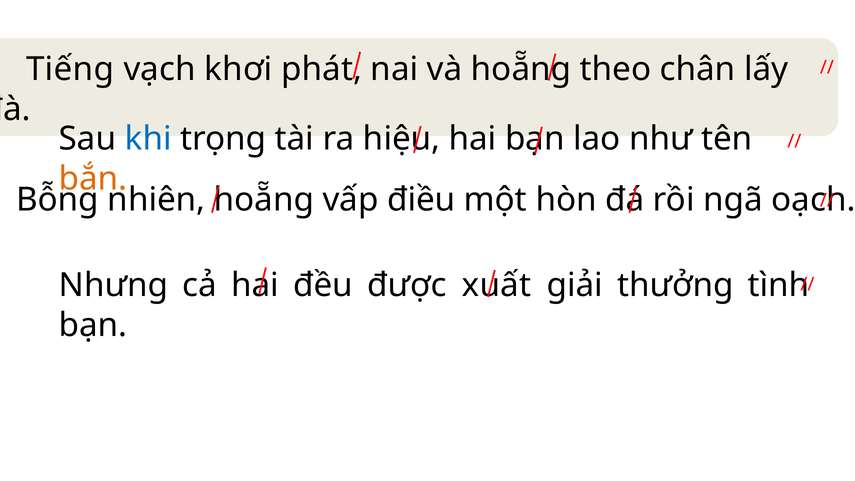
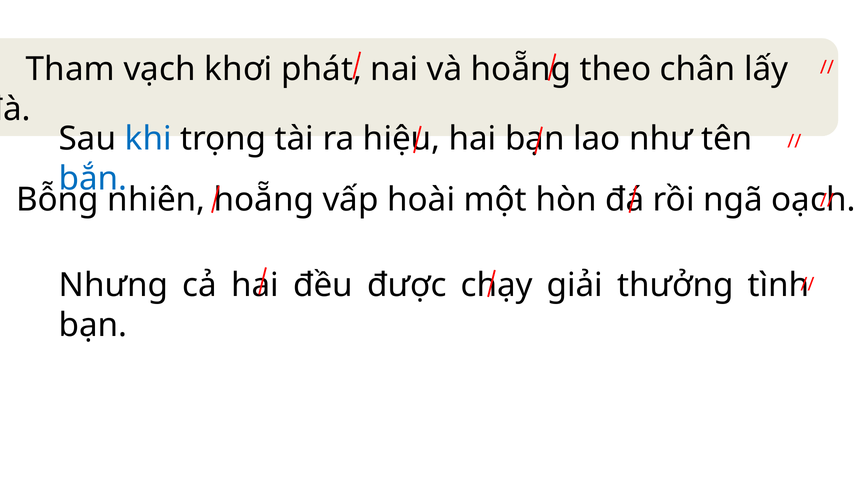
Tiếng: Tiếng -> Tham
bắn colour: orange -> blue
điều: điều -> hoài
xuất: xuất -> chạy
